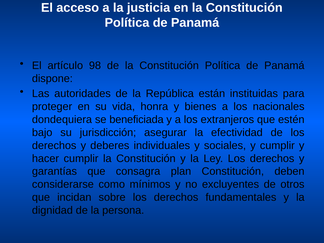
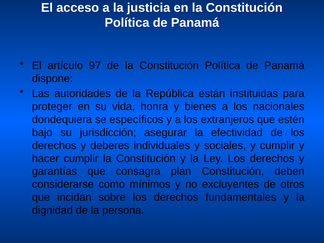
98: 98 -> 97
beneficiada: beneficiada -> específicos
